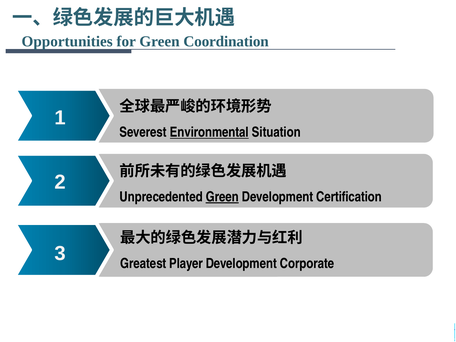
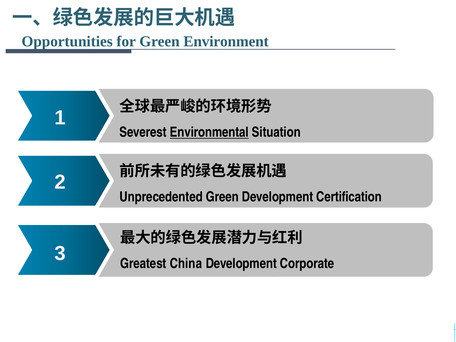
Coordination: Coordination -> Environment
Green at (222, 197) underline: present -> none
Player: Player -> China
